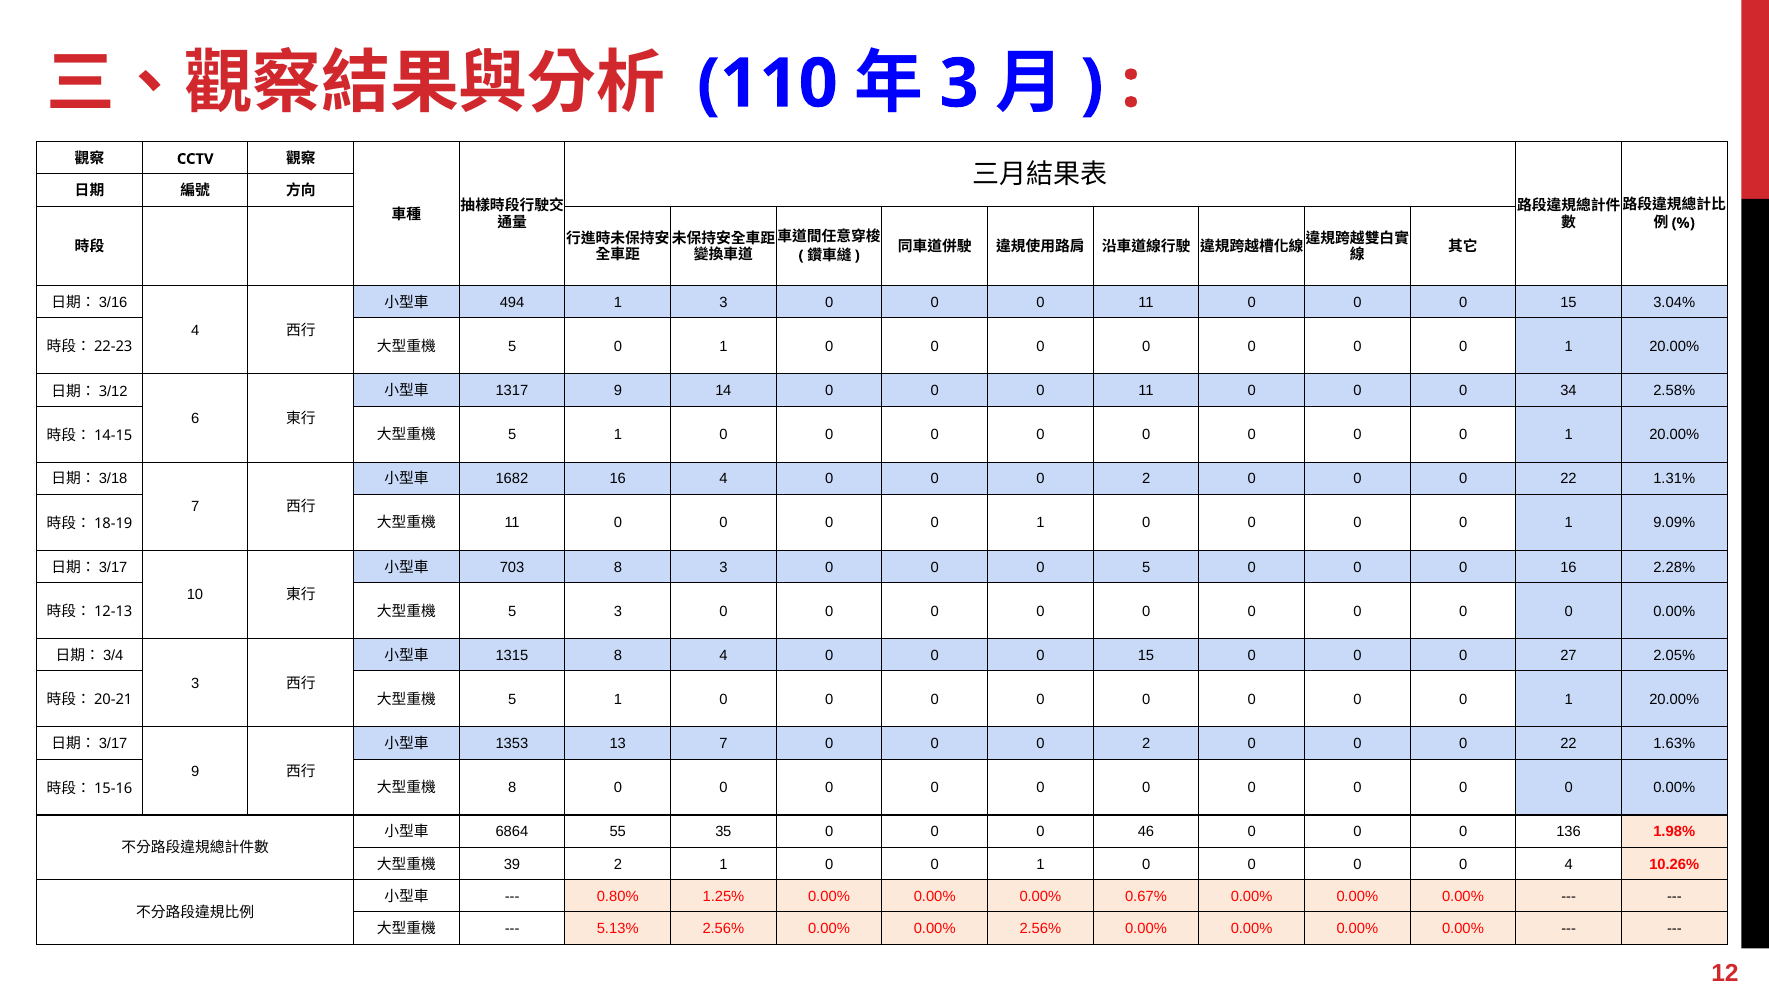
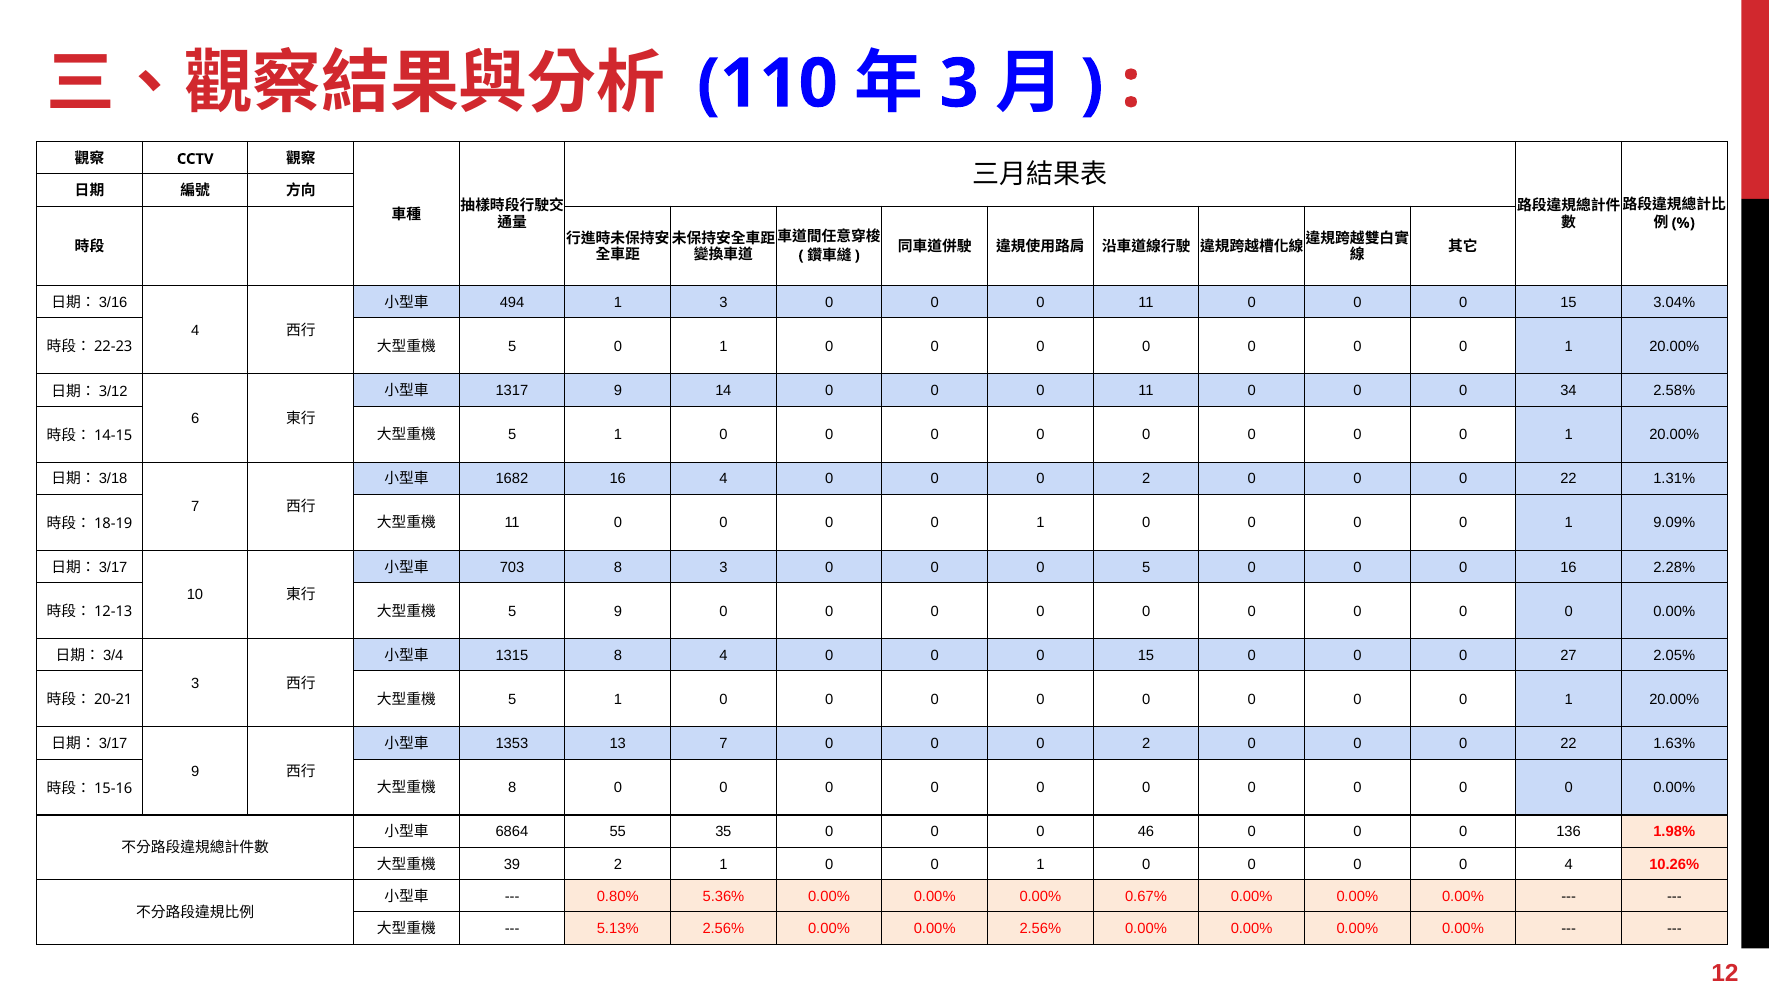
5 3: 3 -> 9
1.25%: 1.25% -> 5.36%
